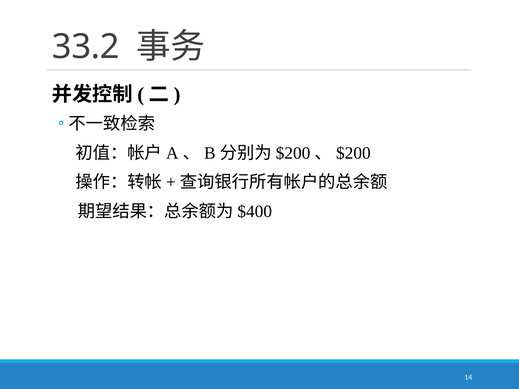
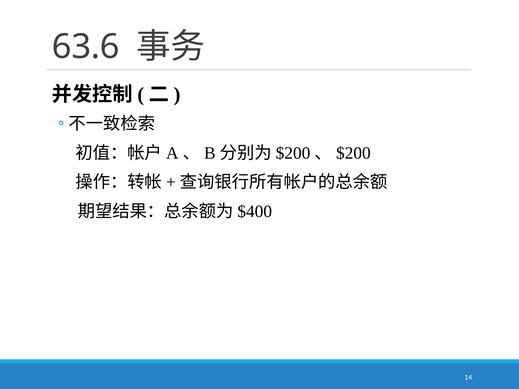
33.2: 33.2 -> 63.6
